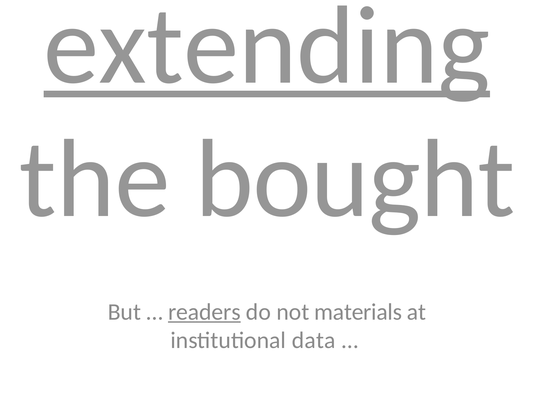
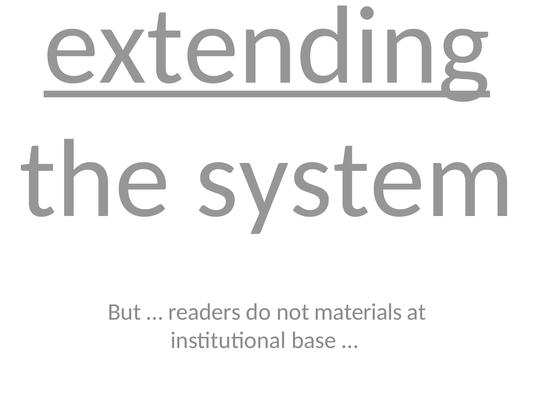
bought: bought -> system
readers underline: present -> none
data: data -> base
